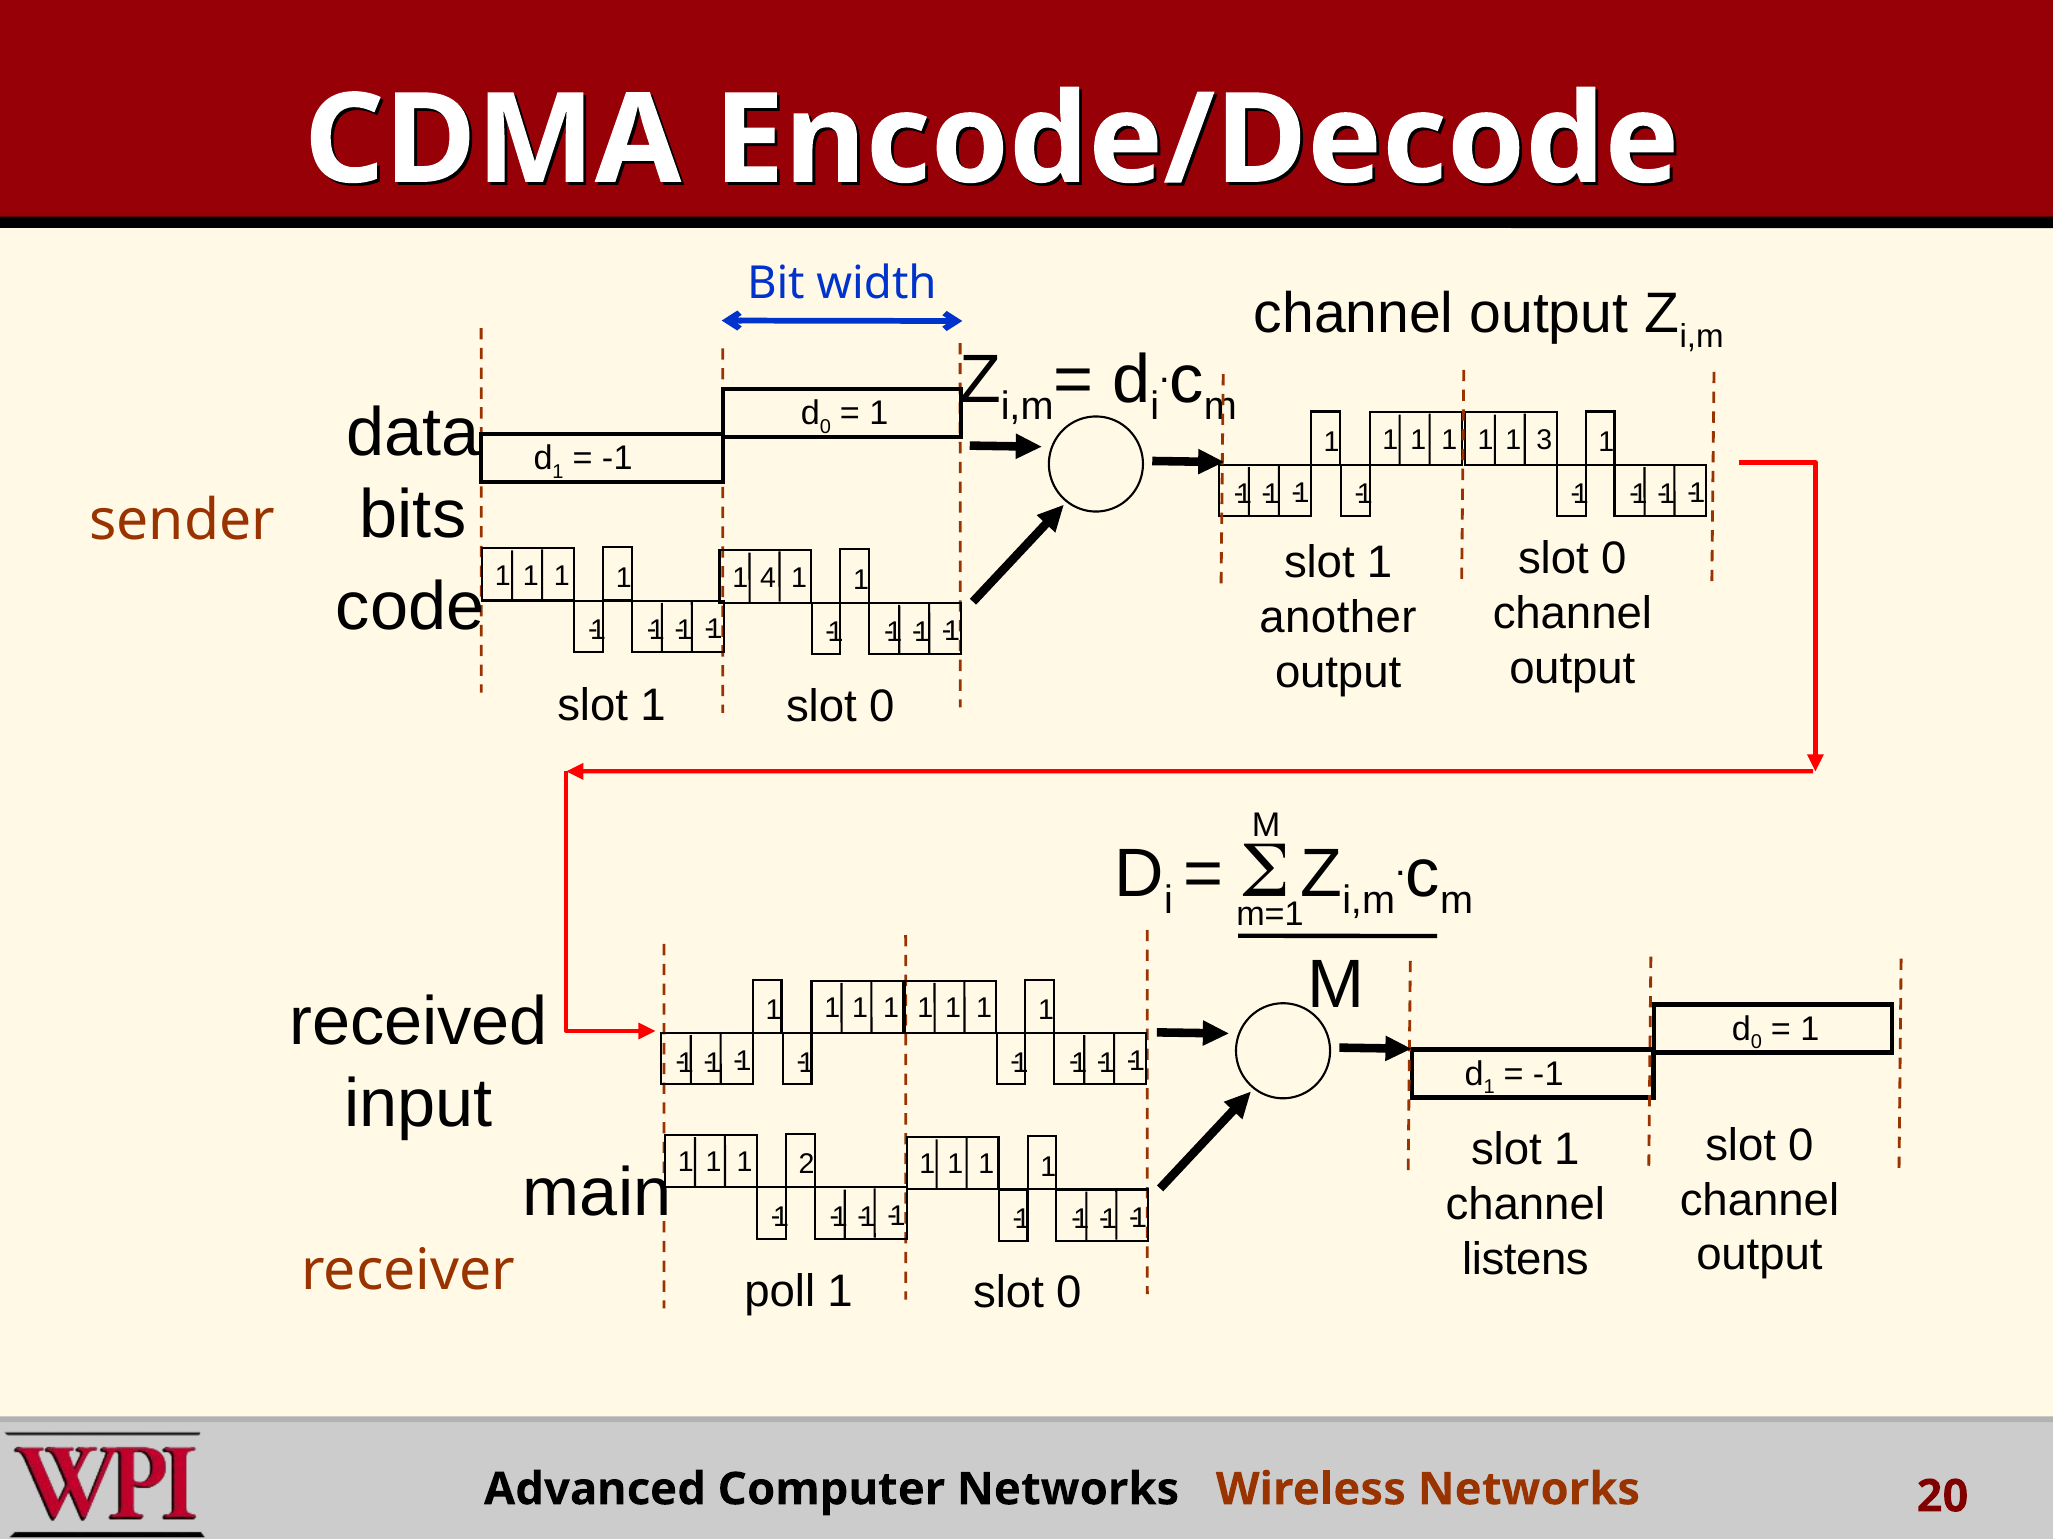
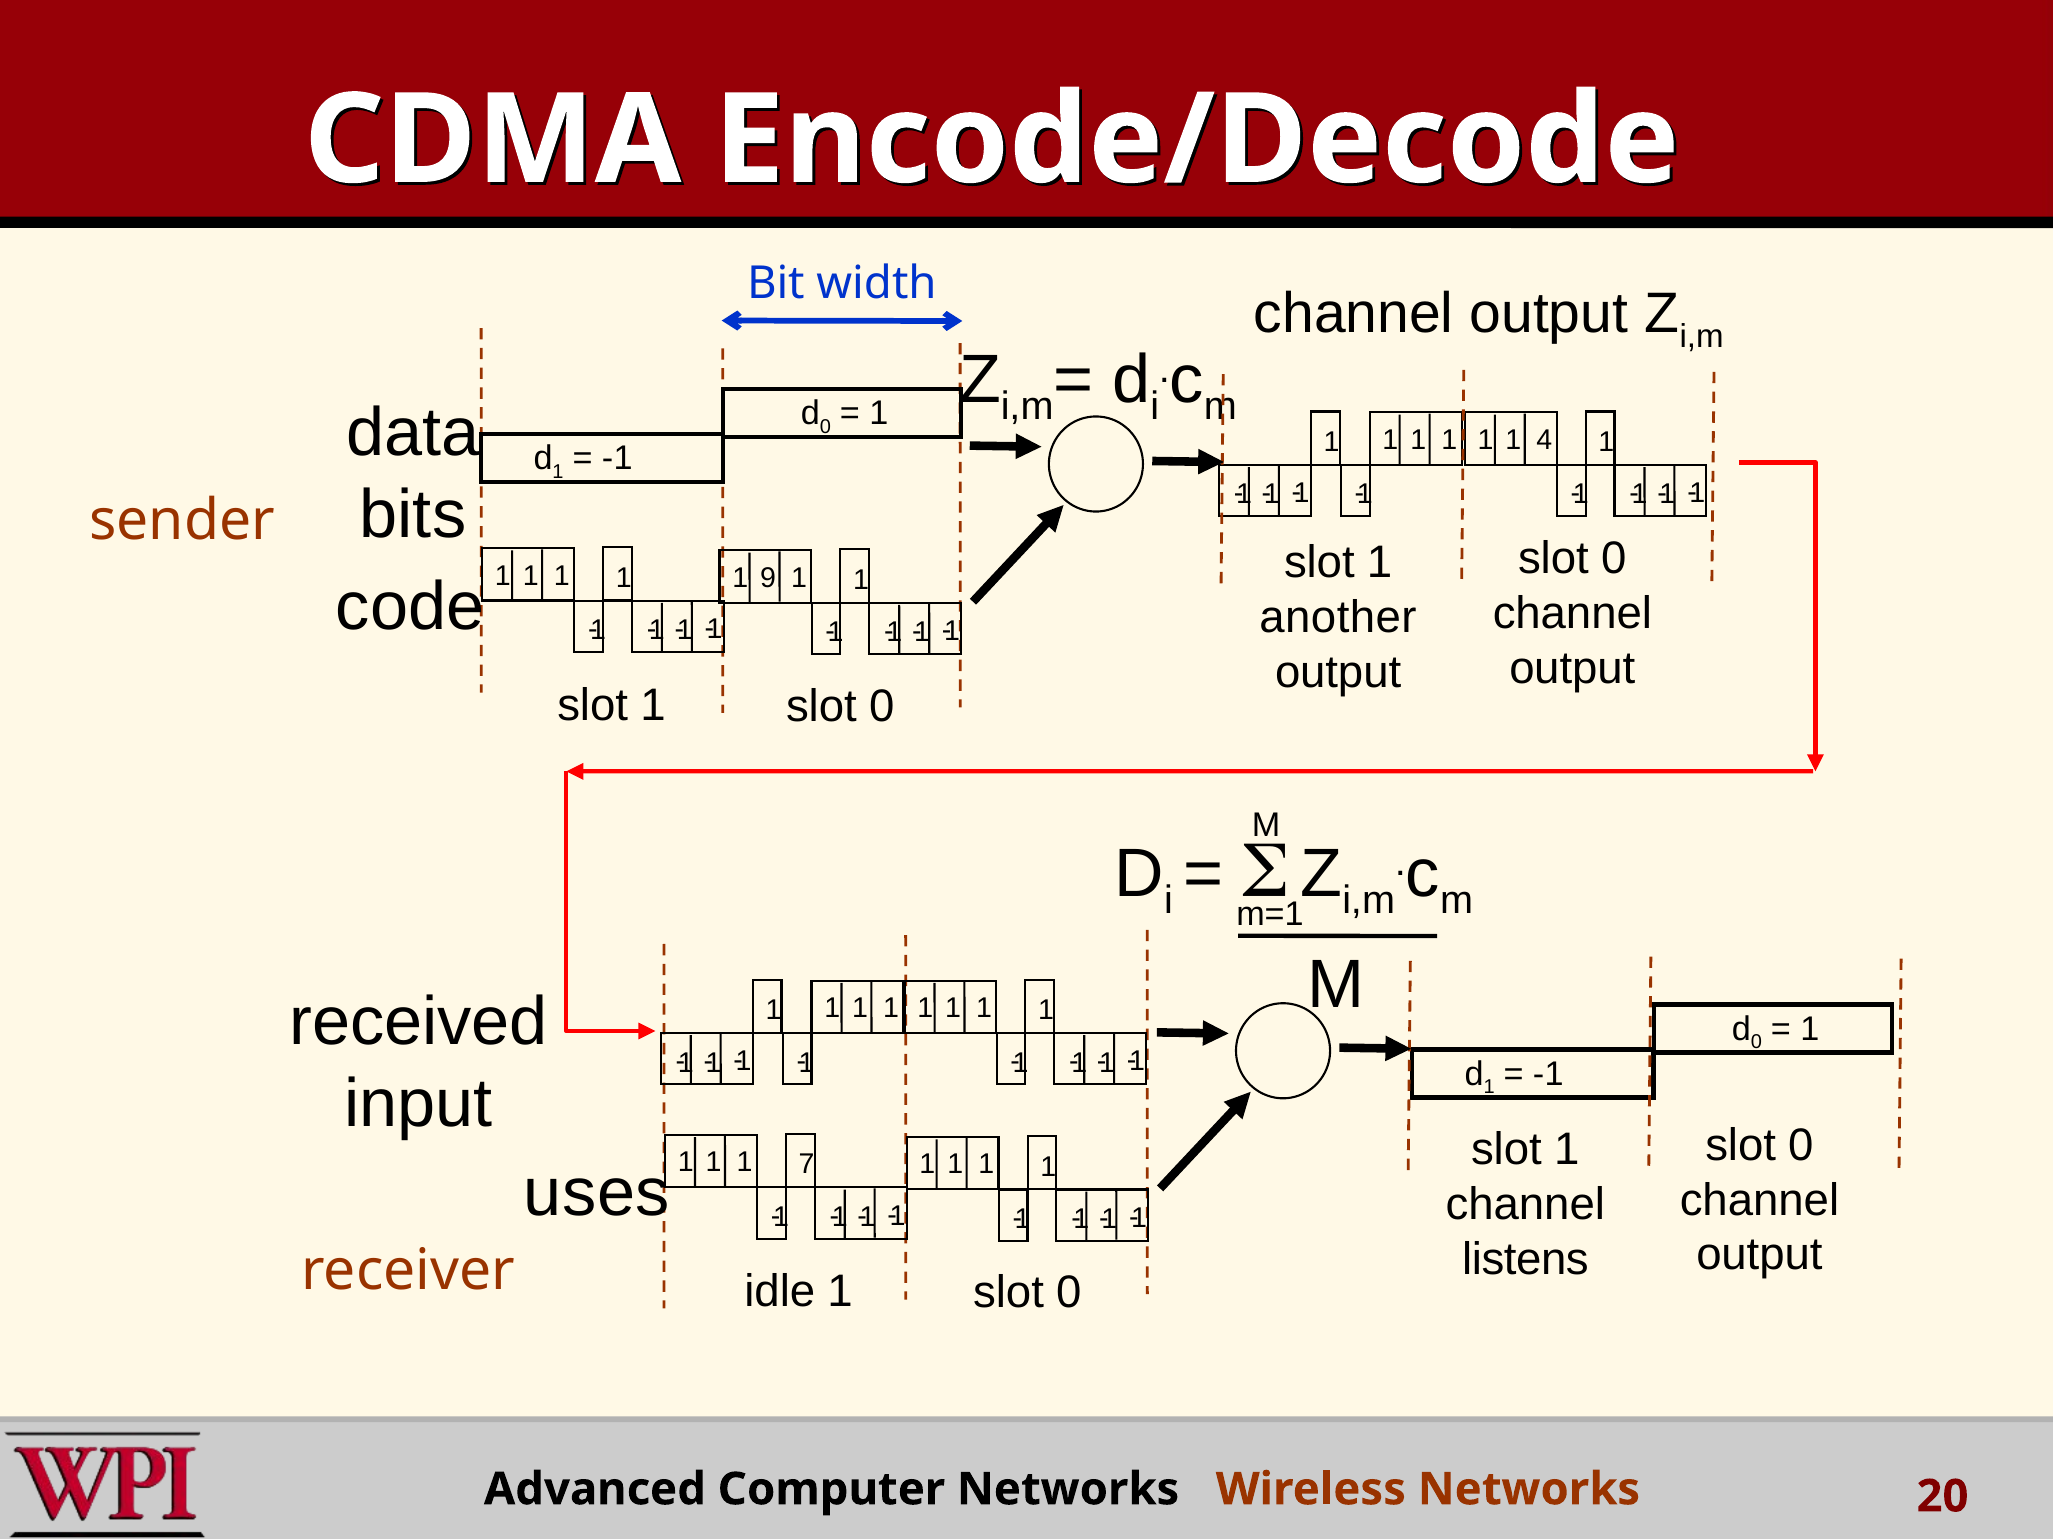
3: 3 -> 4
4: 4 -> 9
2: 2 -> 7
main: main -> uses
poll: poll -> idle
